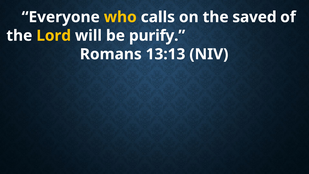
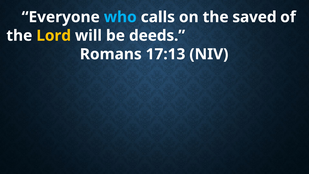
who colour: yellow -> light blue
purify: purify -> deeds
13:13: 13:13 -> 17:13
